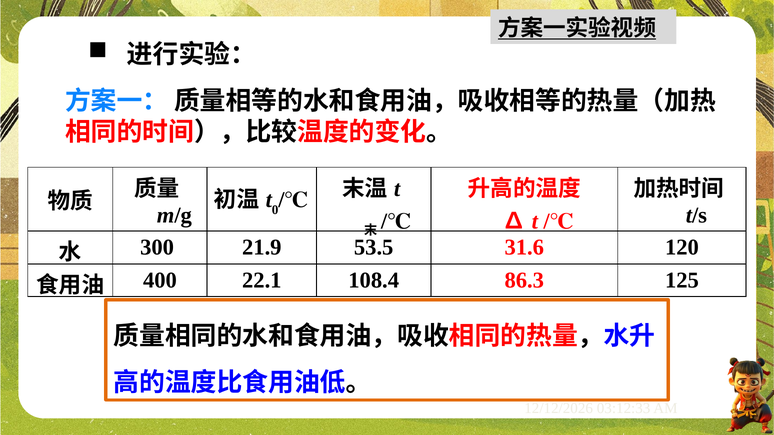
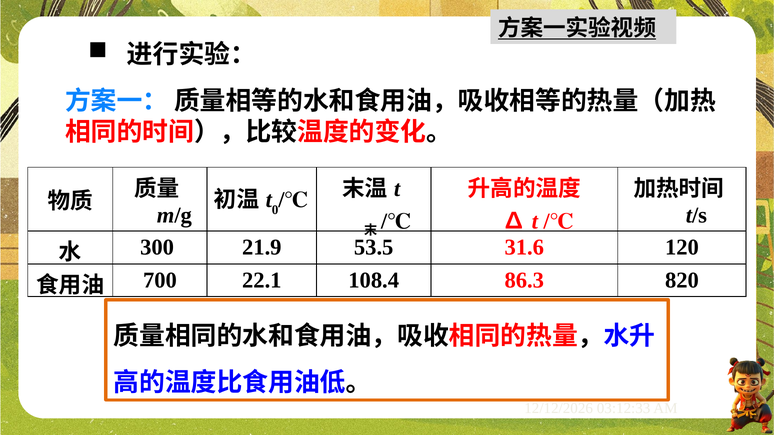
400: 400 -> 700
125: 125 -> 820
